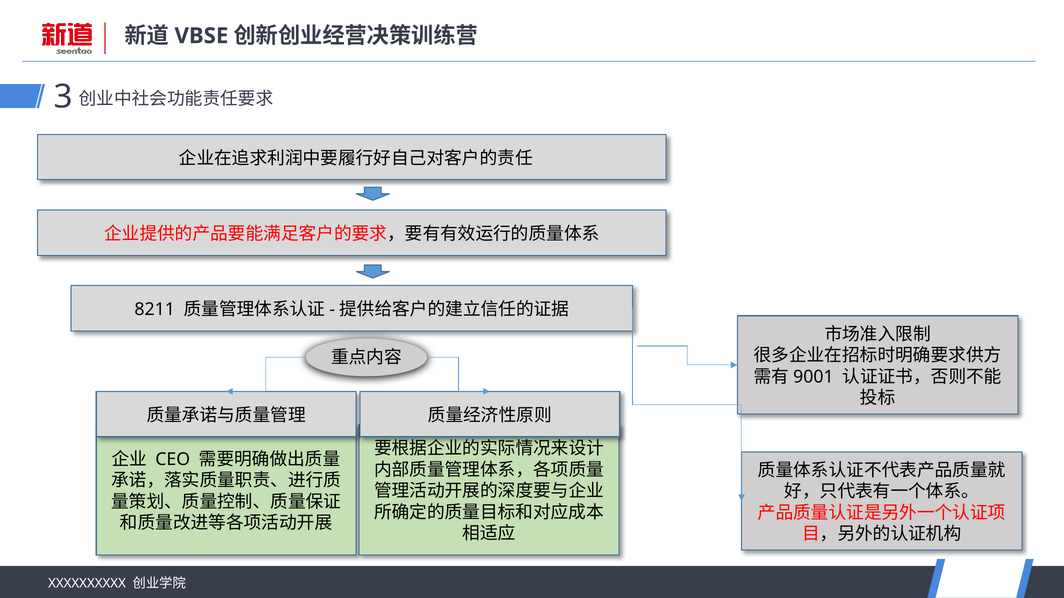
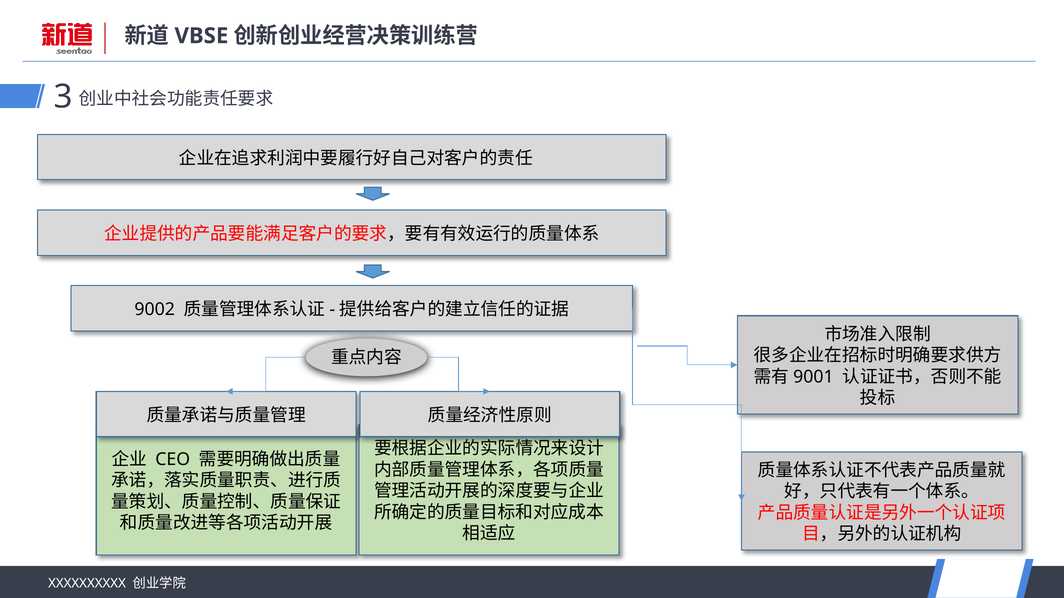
8211: 8211 -> 9002
